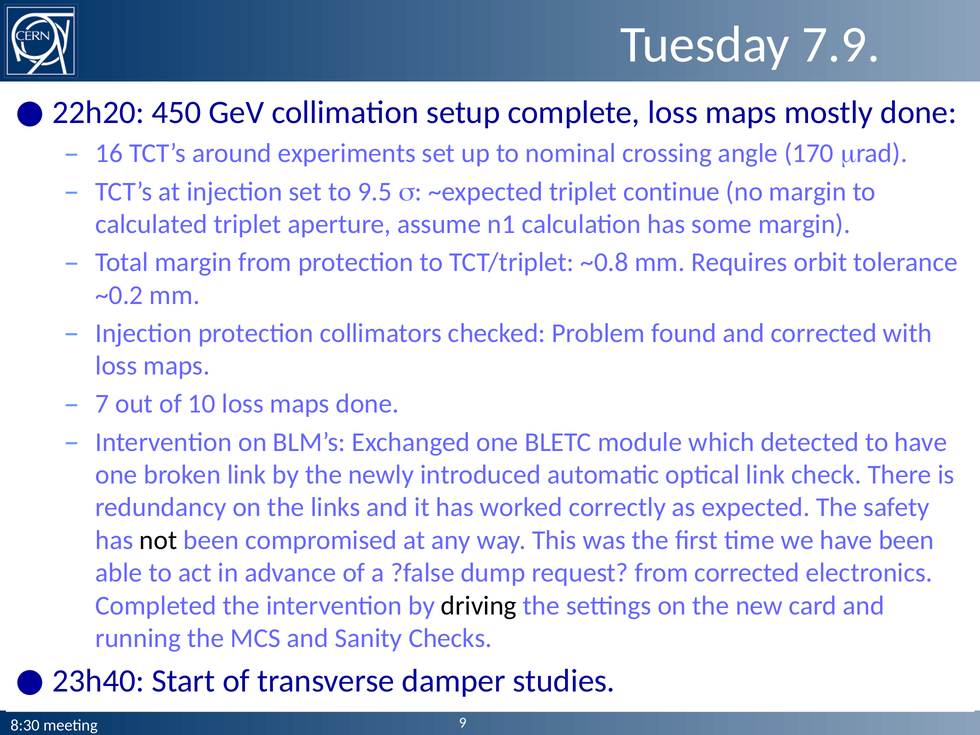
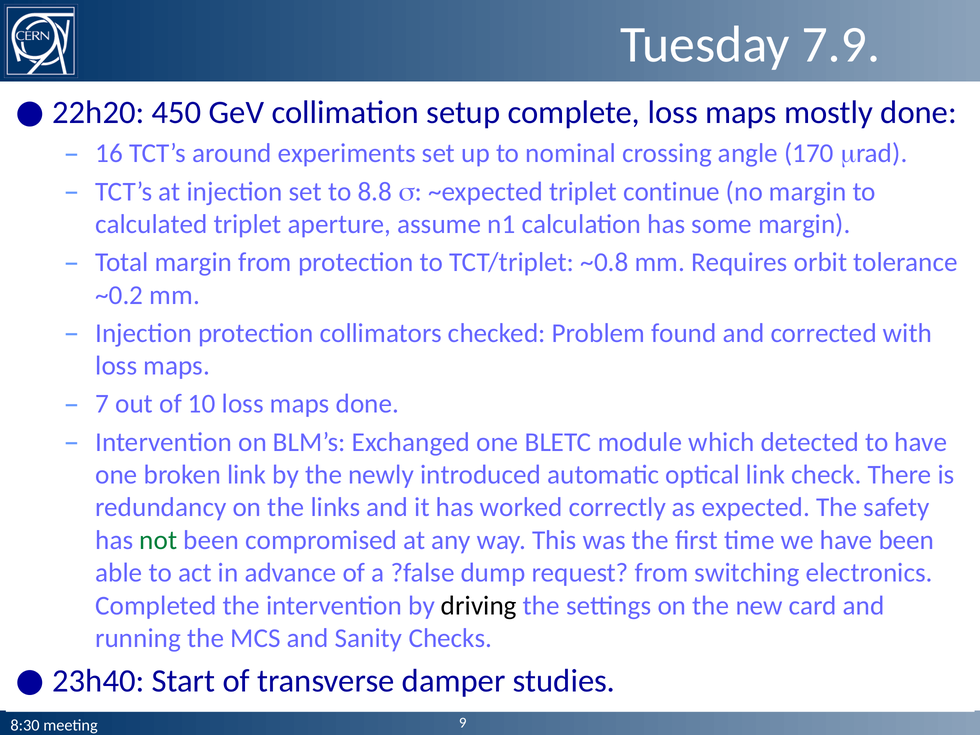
9.5: 9.5 -> 8.8
not colour: black -> green
from corrected: corrected -> switching
